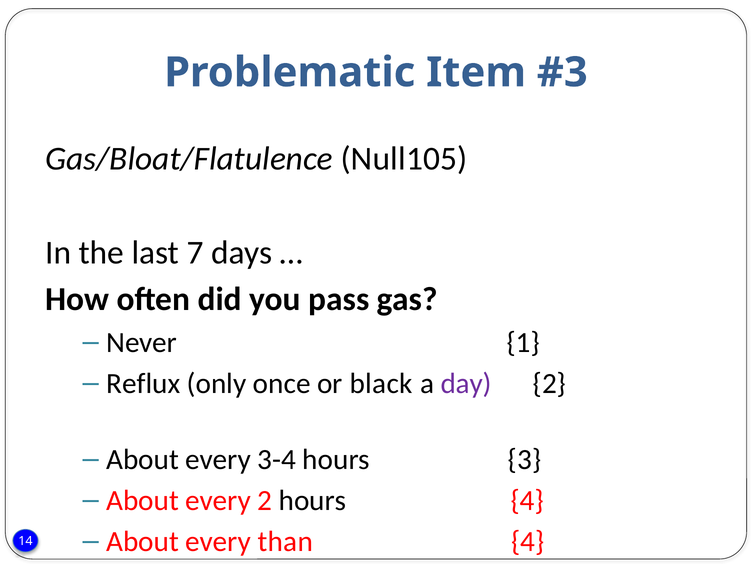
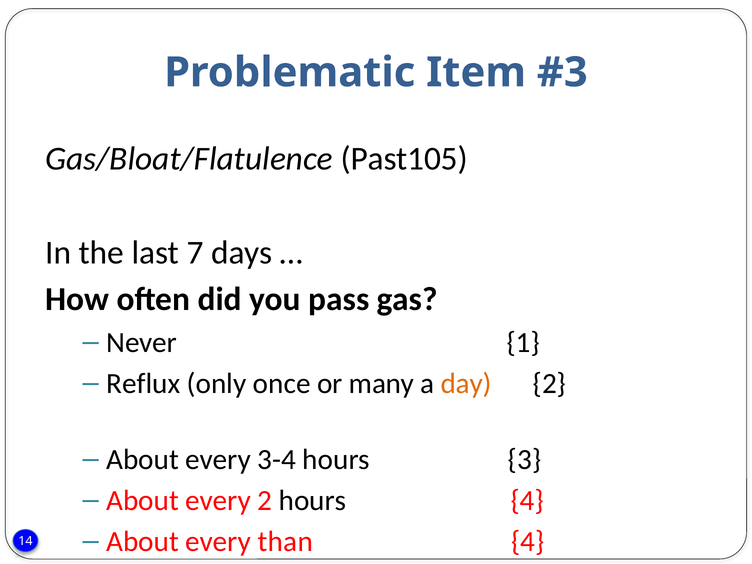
Null105: Null105 -> Past105
black: black -> many
day colour: purple -> orange
